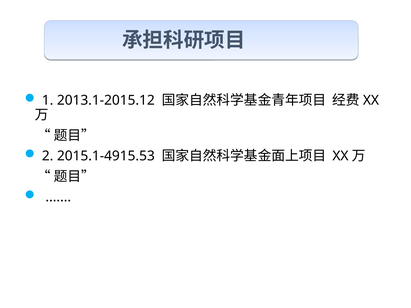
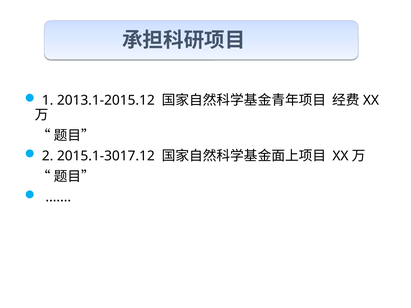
2015.1-4915.53: 2015.1-4915.53 -> 2015.1-3017.12
